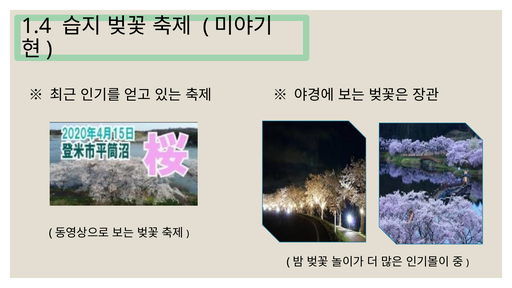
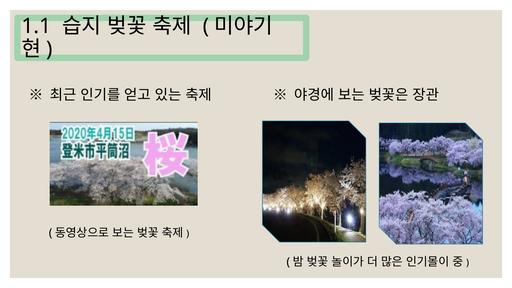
1.4: 1.4 -> 1.1
